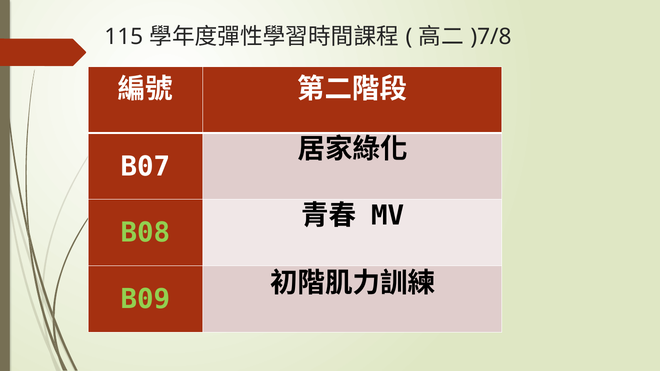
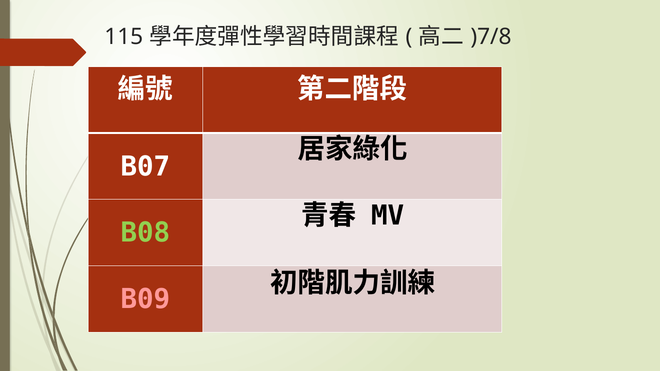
B09 colour: light green -> pink
